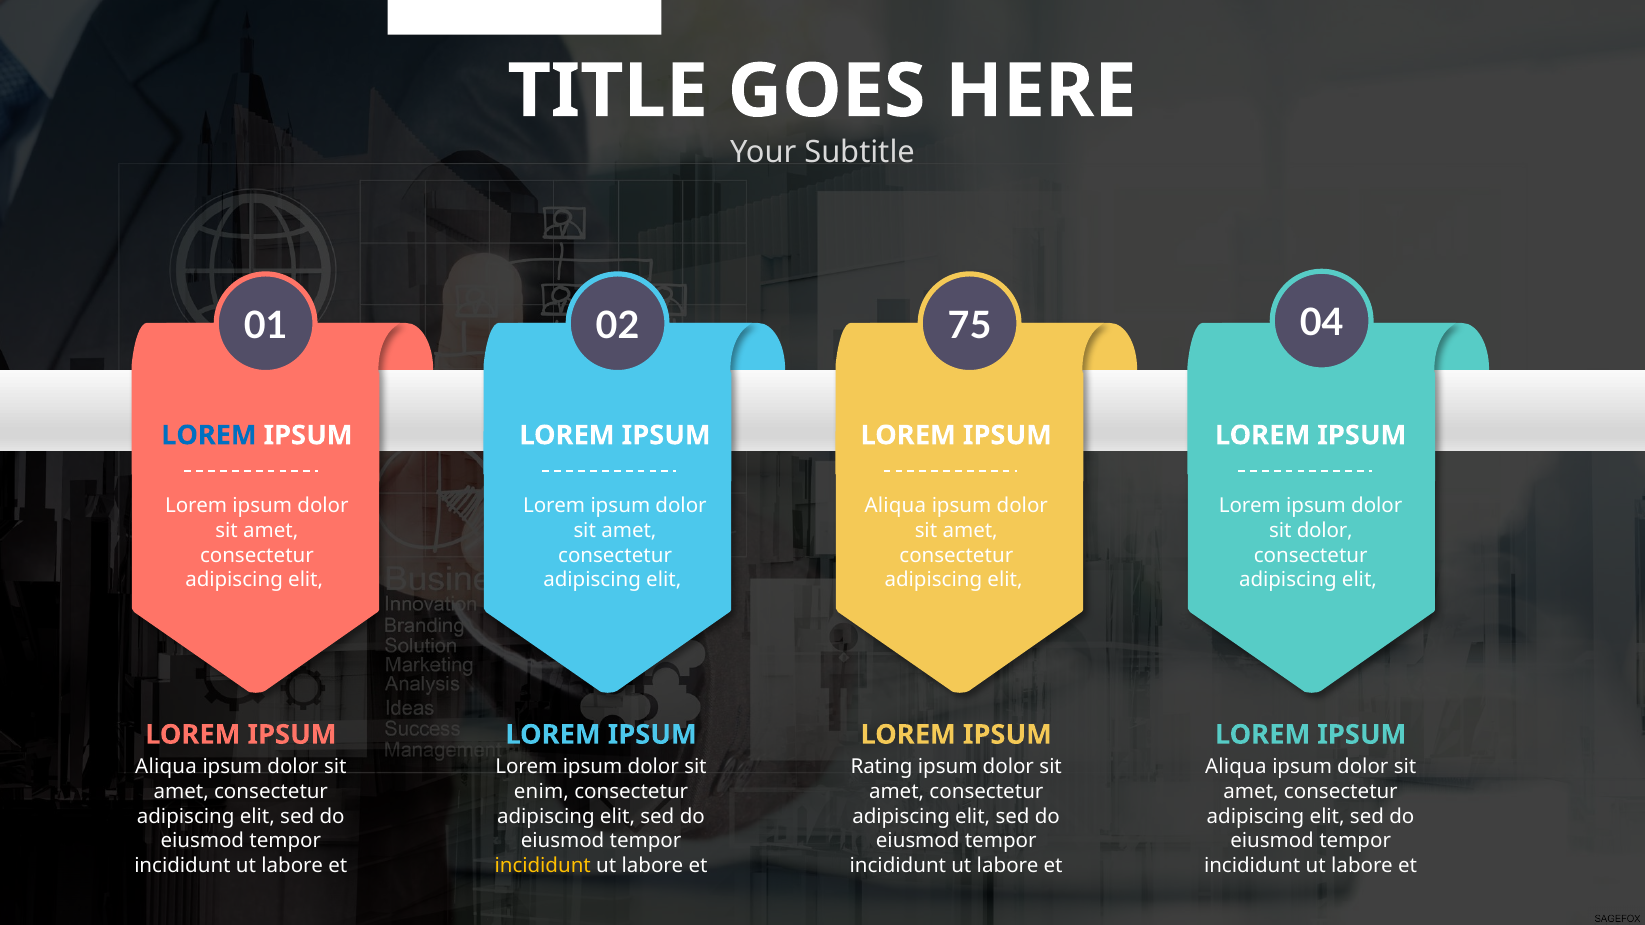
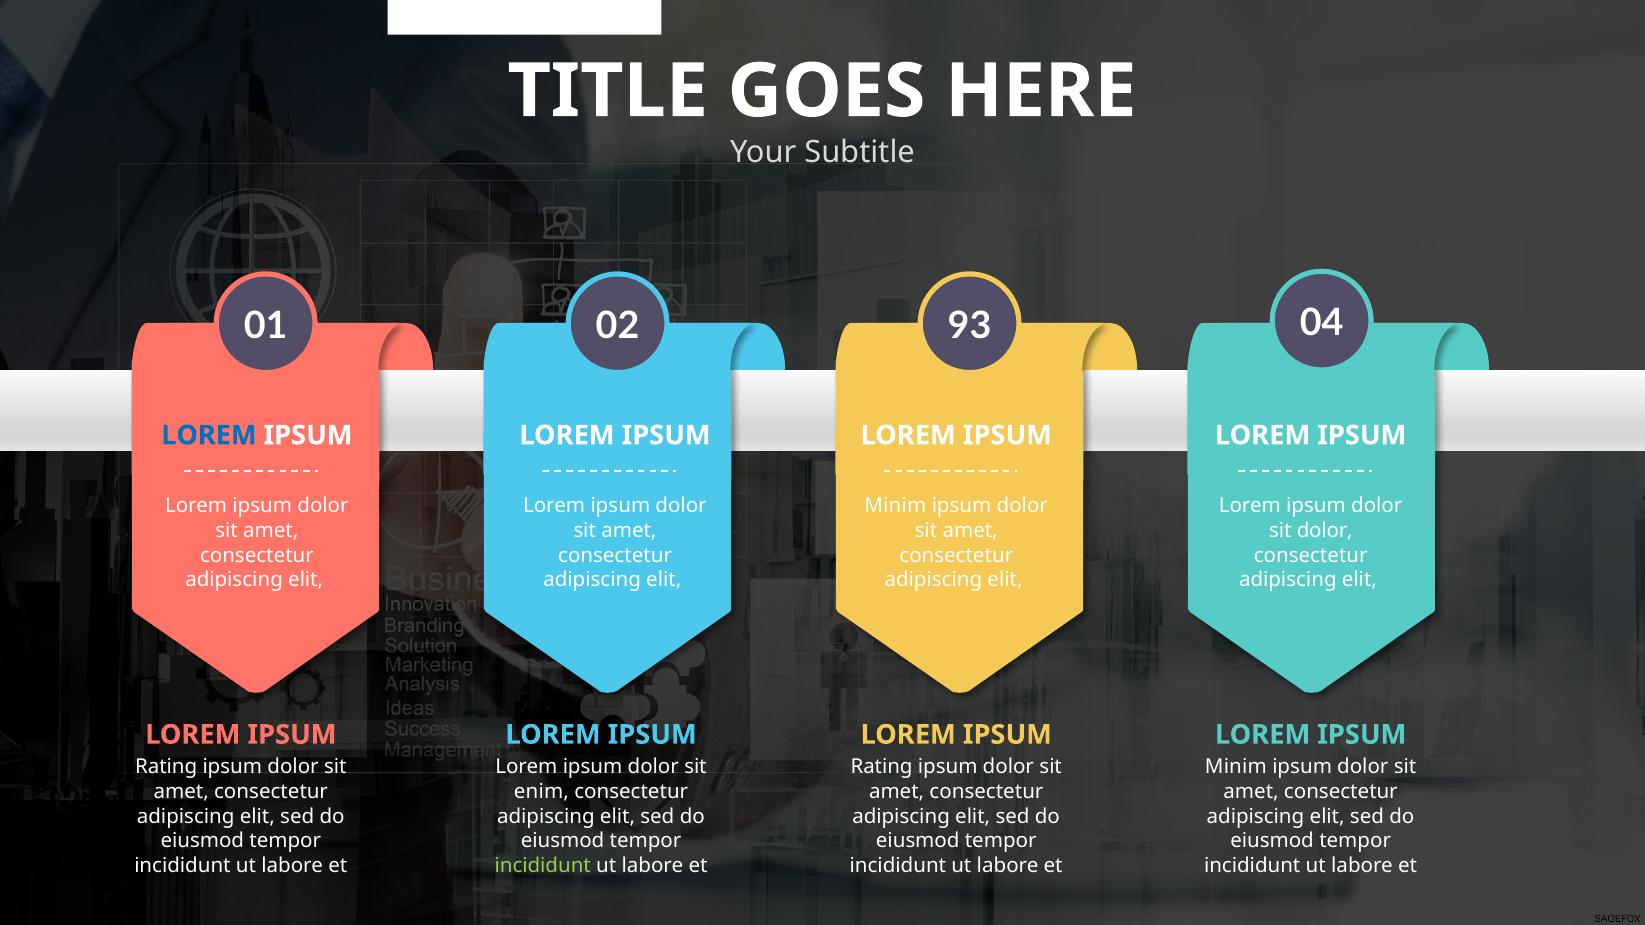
75: 75 -> 93
Aliqua at (895, 506): Aliqua -> Minim
Aliqua at (166, 767): Aliqua -> Rating
Aliqua at (1236, 767): Aliqua -> Minim
incididunt at (543, 866) colour: yellow -> light green
